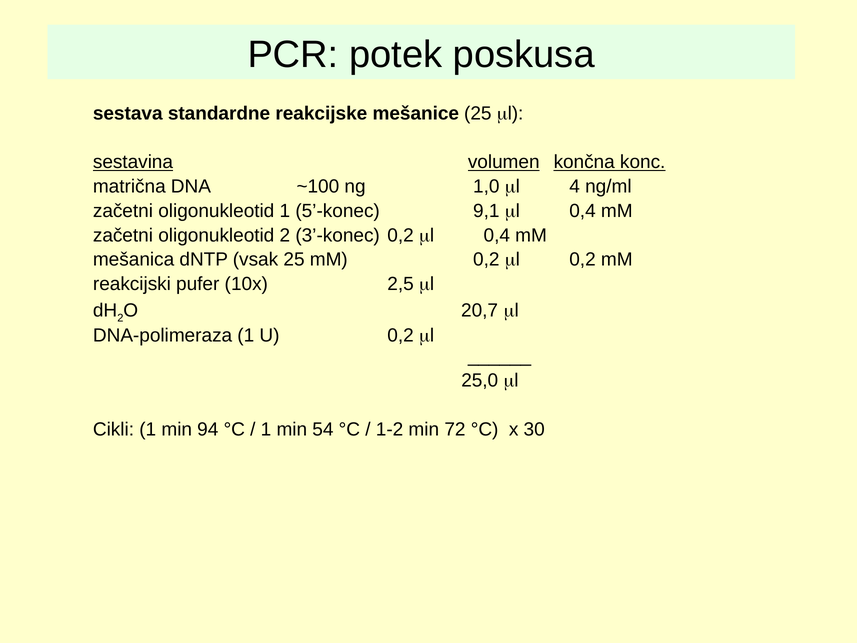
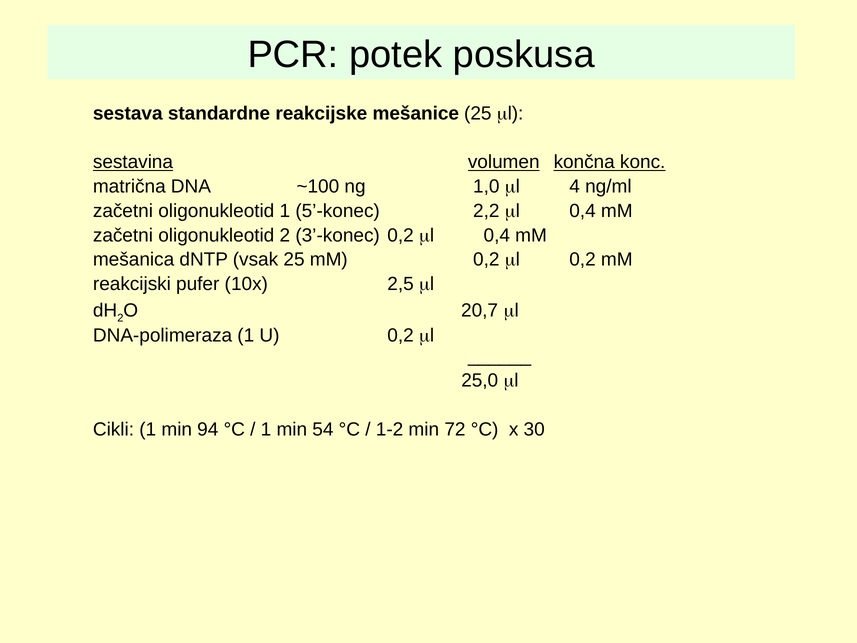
9,1: 9,1 -> 2,2
